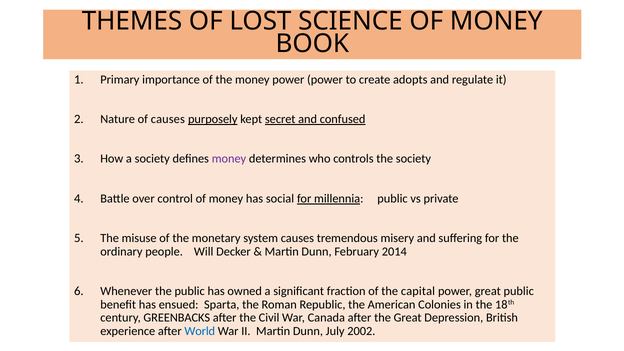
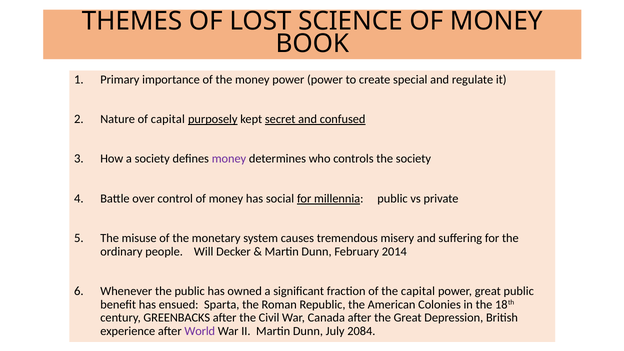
adopts: adopts -> special
of causes: causes -> capital
World colour: blue -> purple
2002: 2002 -> 2084
